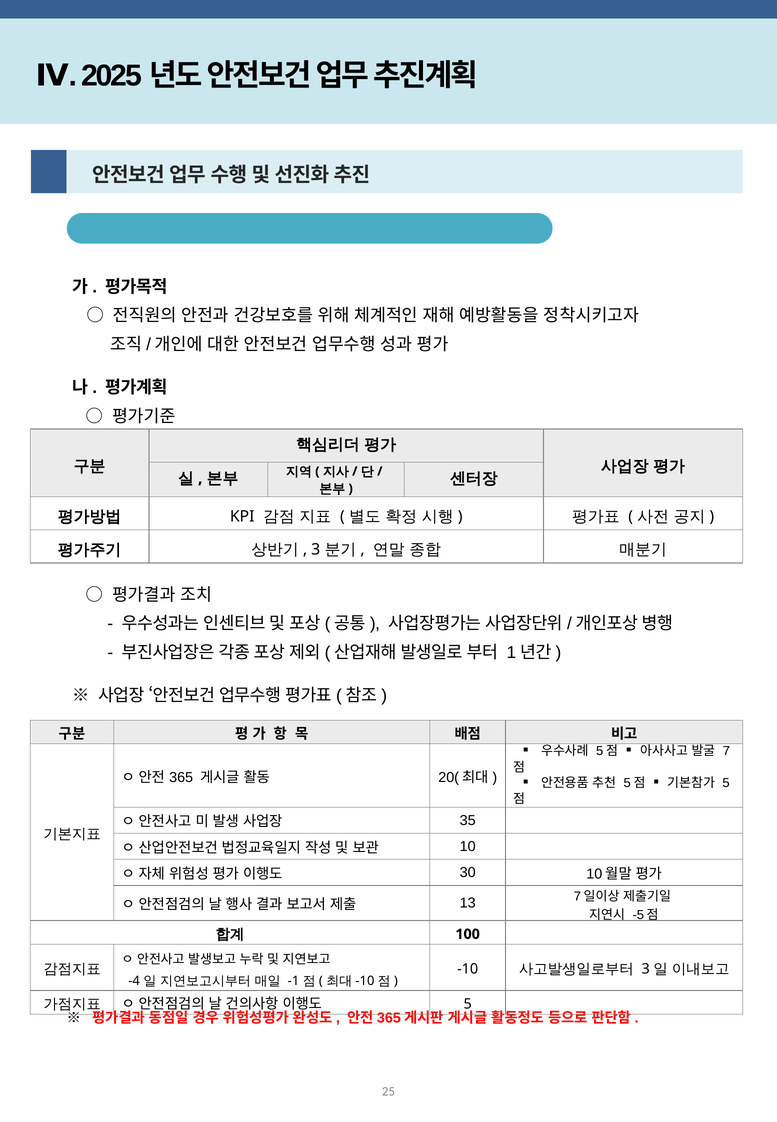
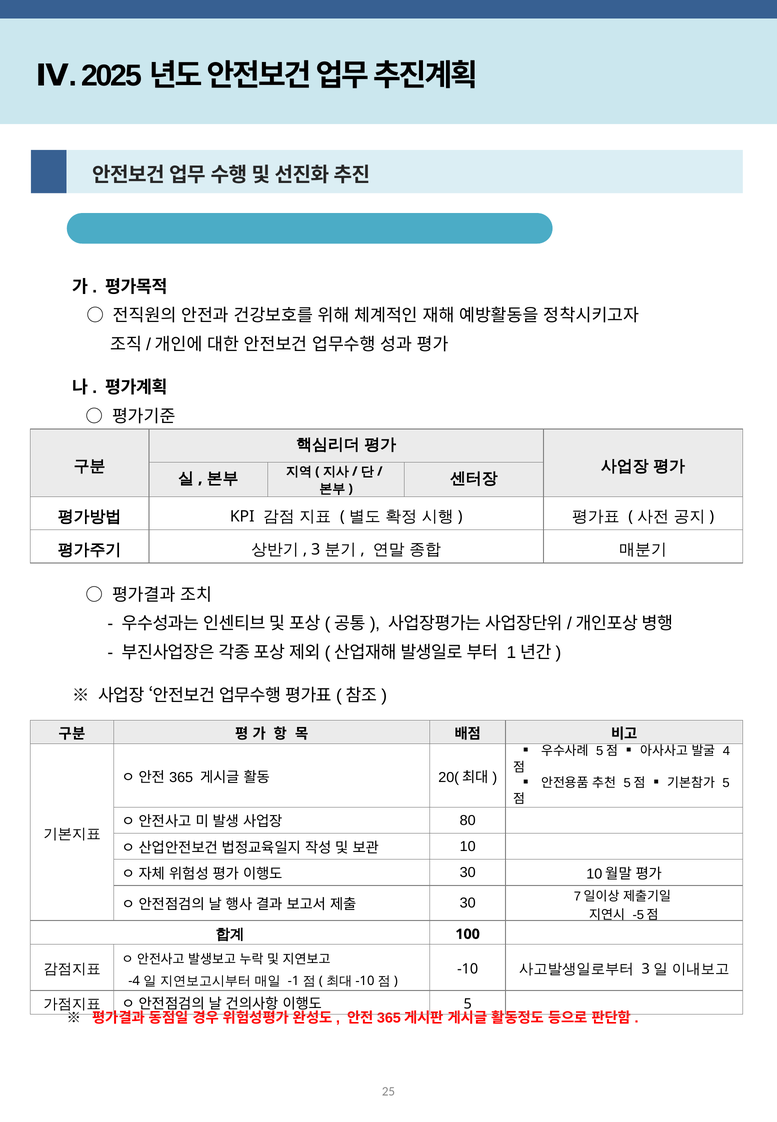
7: 7 -> 4
35: 35 -> 80
13 at (468, 903): 13 -> 30
